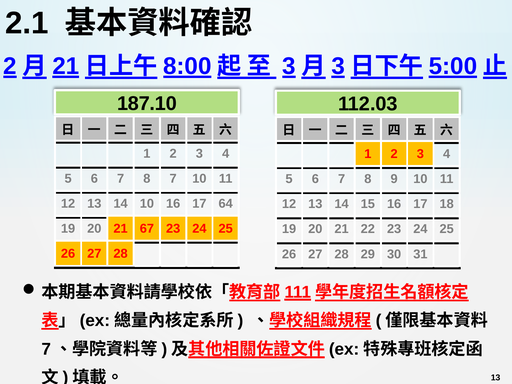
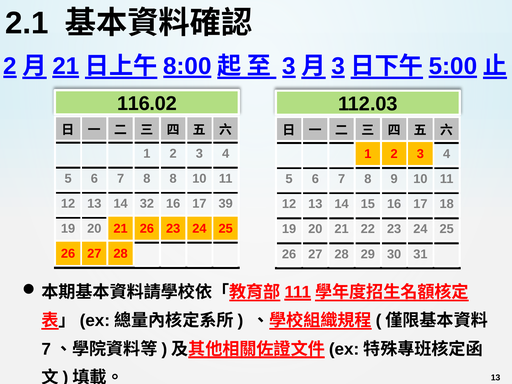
187.10: 187.10 -> 116.02
8 7: 7 -> 8
14 10: 10 -> 32
64: 64 -> 39
21 67: 67 -> 26
